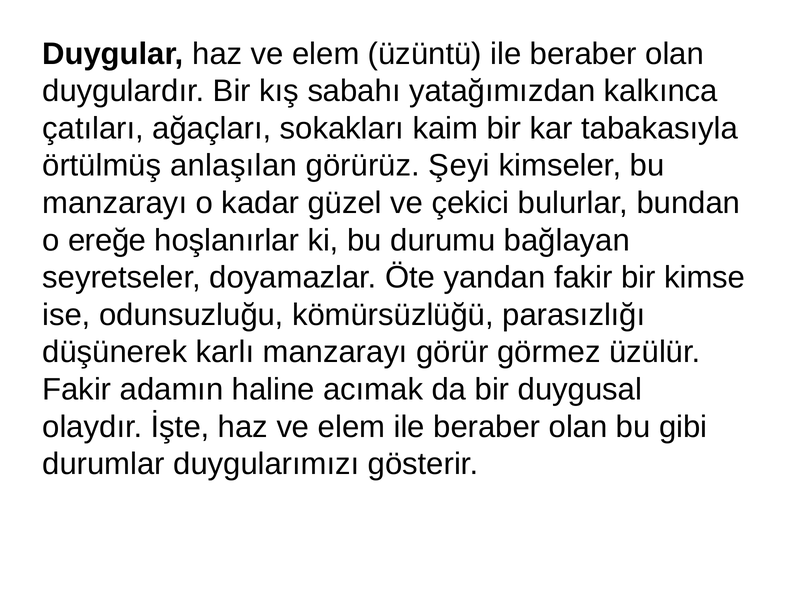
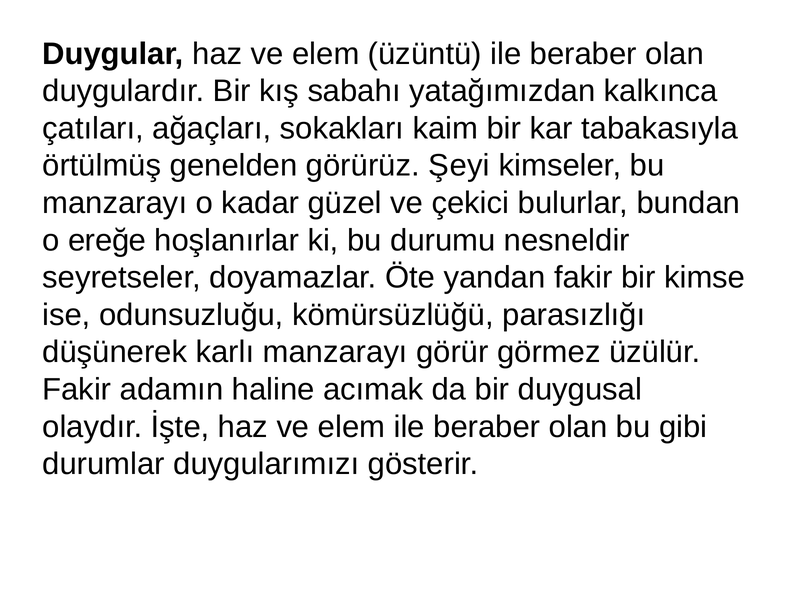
anlaşılan: anlaşılan -> genelden
bağlayan: bağlayan -> nesneldir
